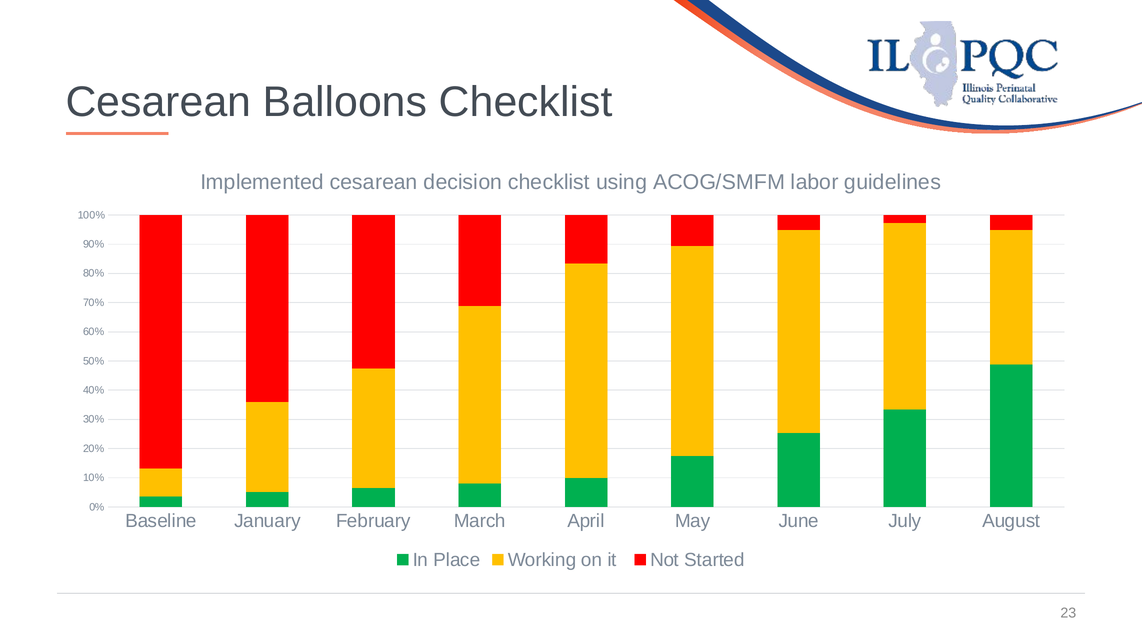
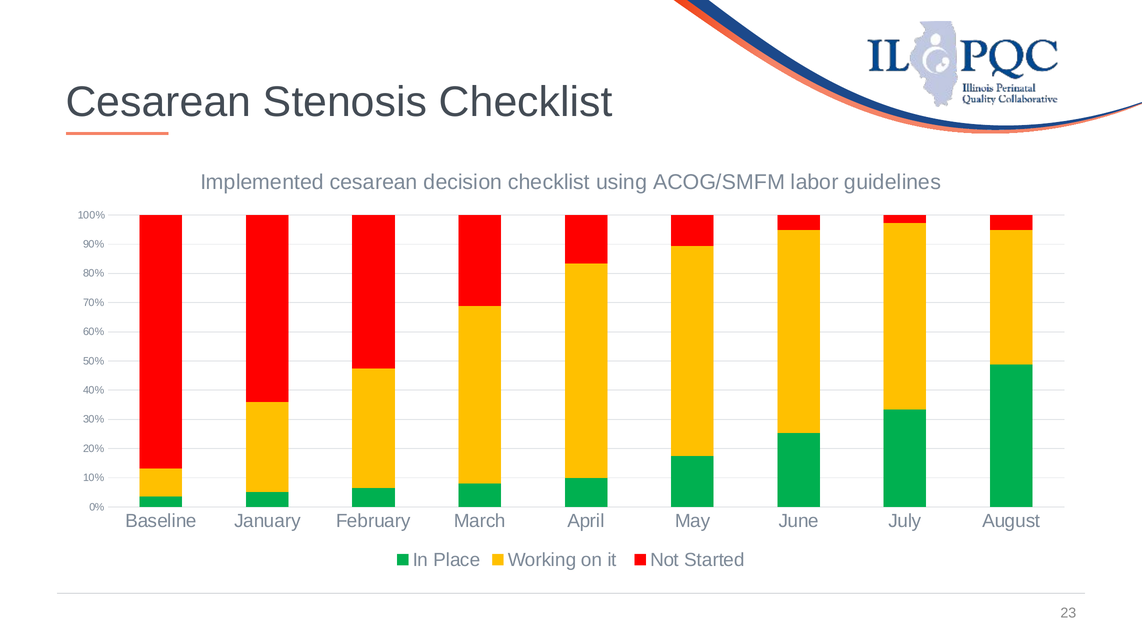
Balloons: Balloons -> Stenosis
